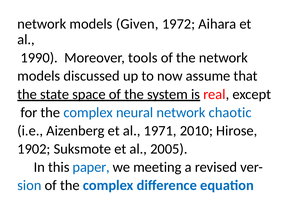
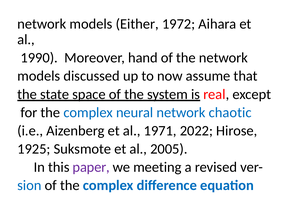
Given: Given -> Either
tools: tools -> hand
2010: 2010 -> 2022
1902: 1902 -> 1925
paper colour: blue -> purple
